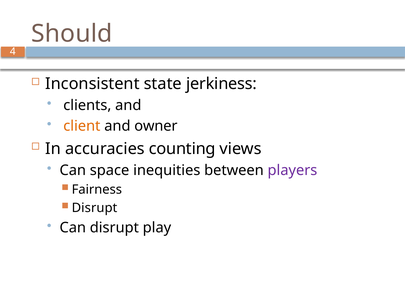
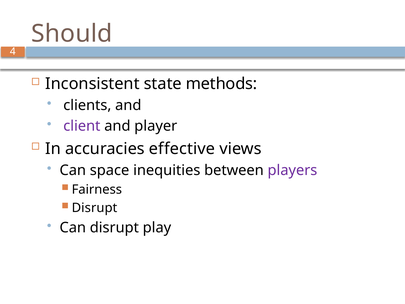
jerkiness: jerkiness -> methods
client colour: orange -> purple
owner: owner -> player
counting: counting -> effective
